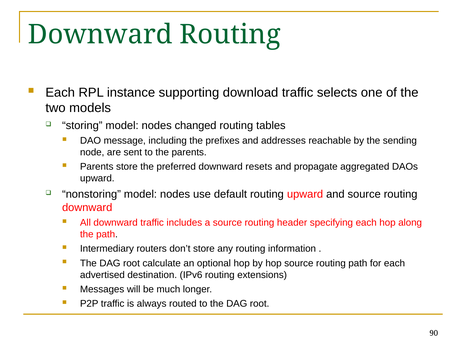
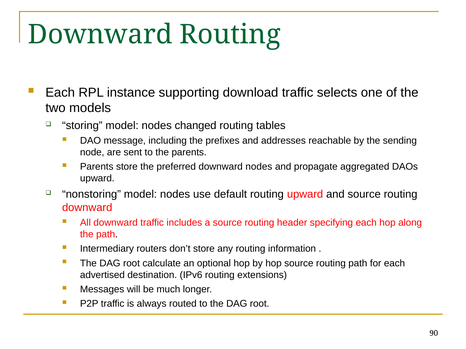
downward resets: resets -> nodes
